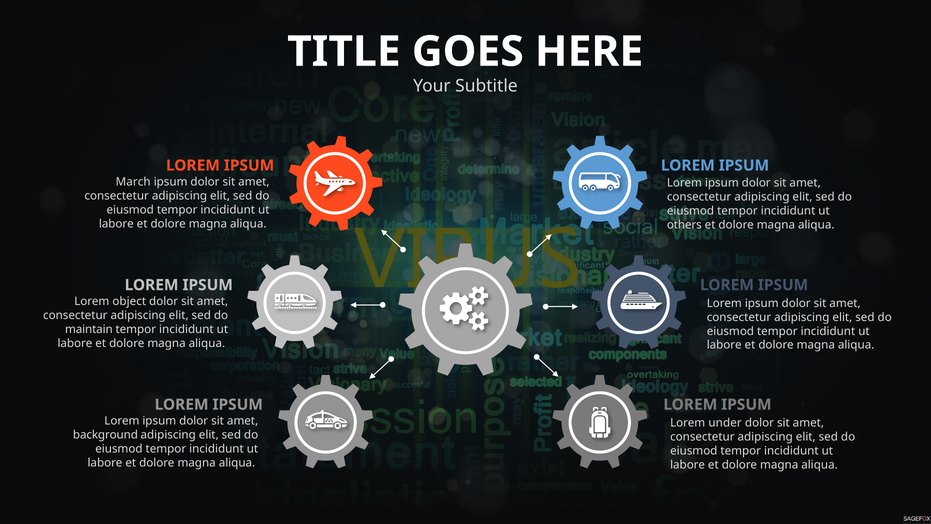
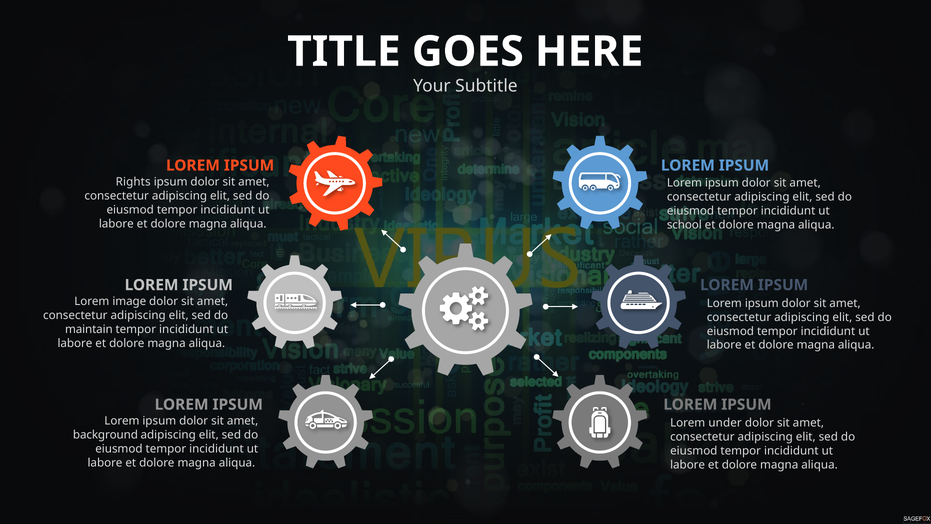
March: March -> Rights
others: others -> school
object: object -> image
